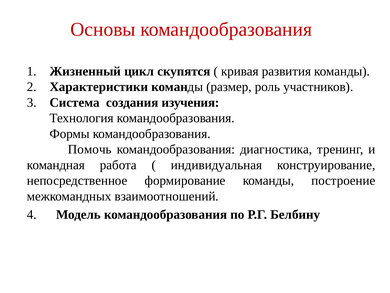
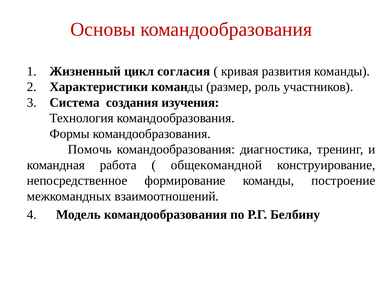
скупятся: скупятся -> согласия
индивидуальная: индивидуальная -> общекомандной
